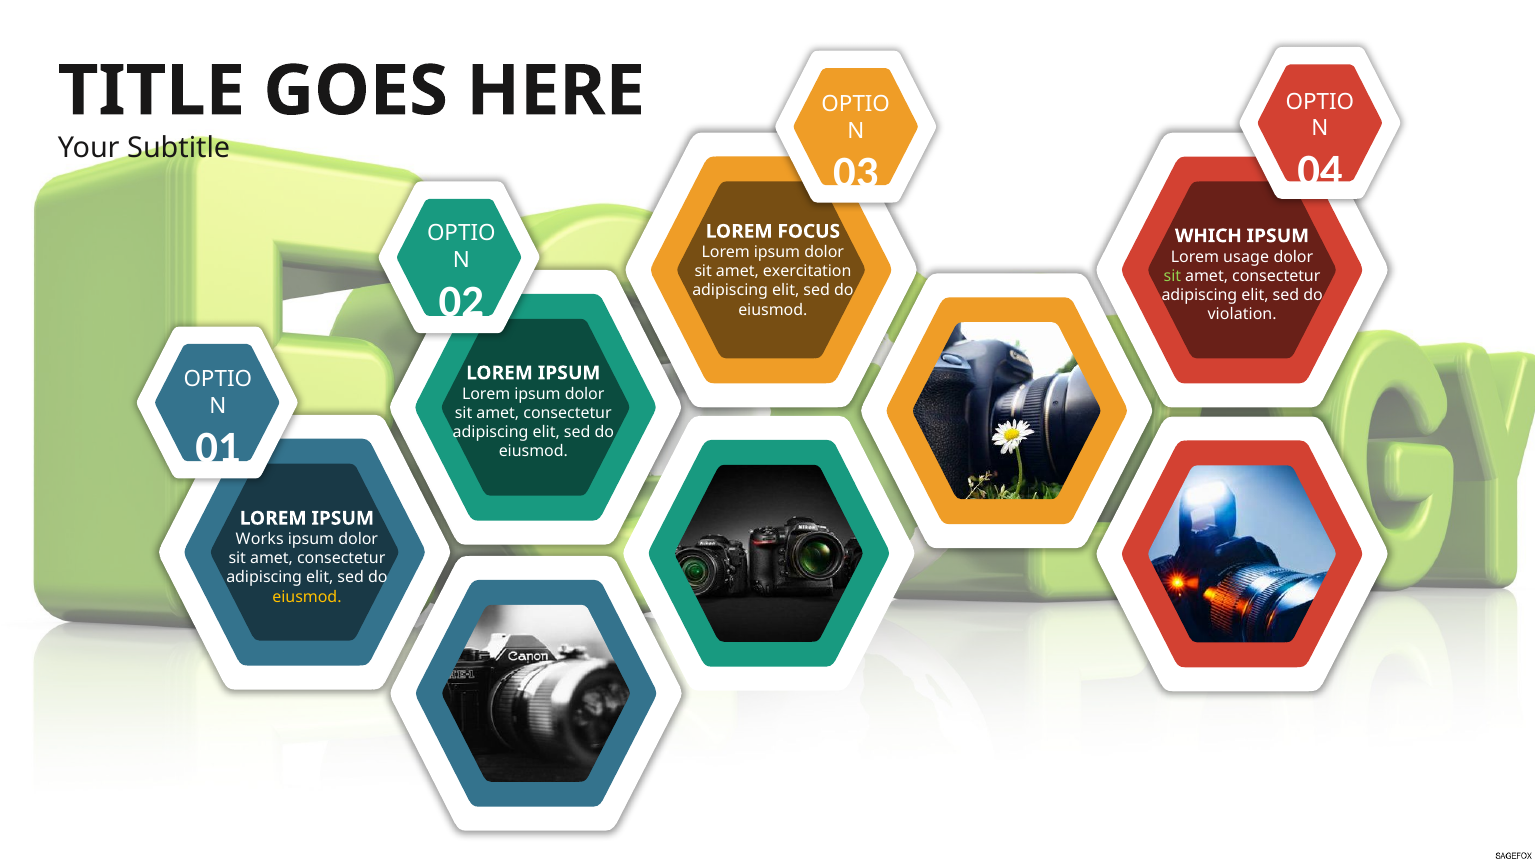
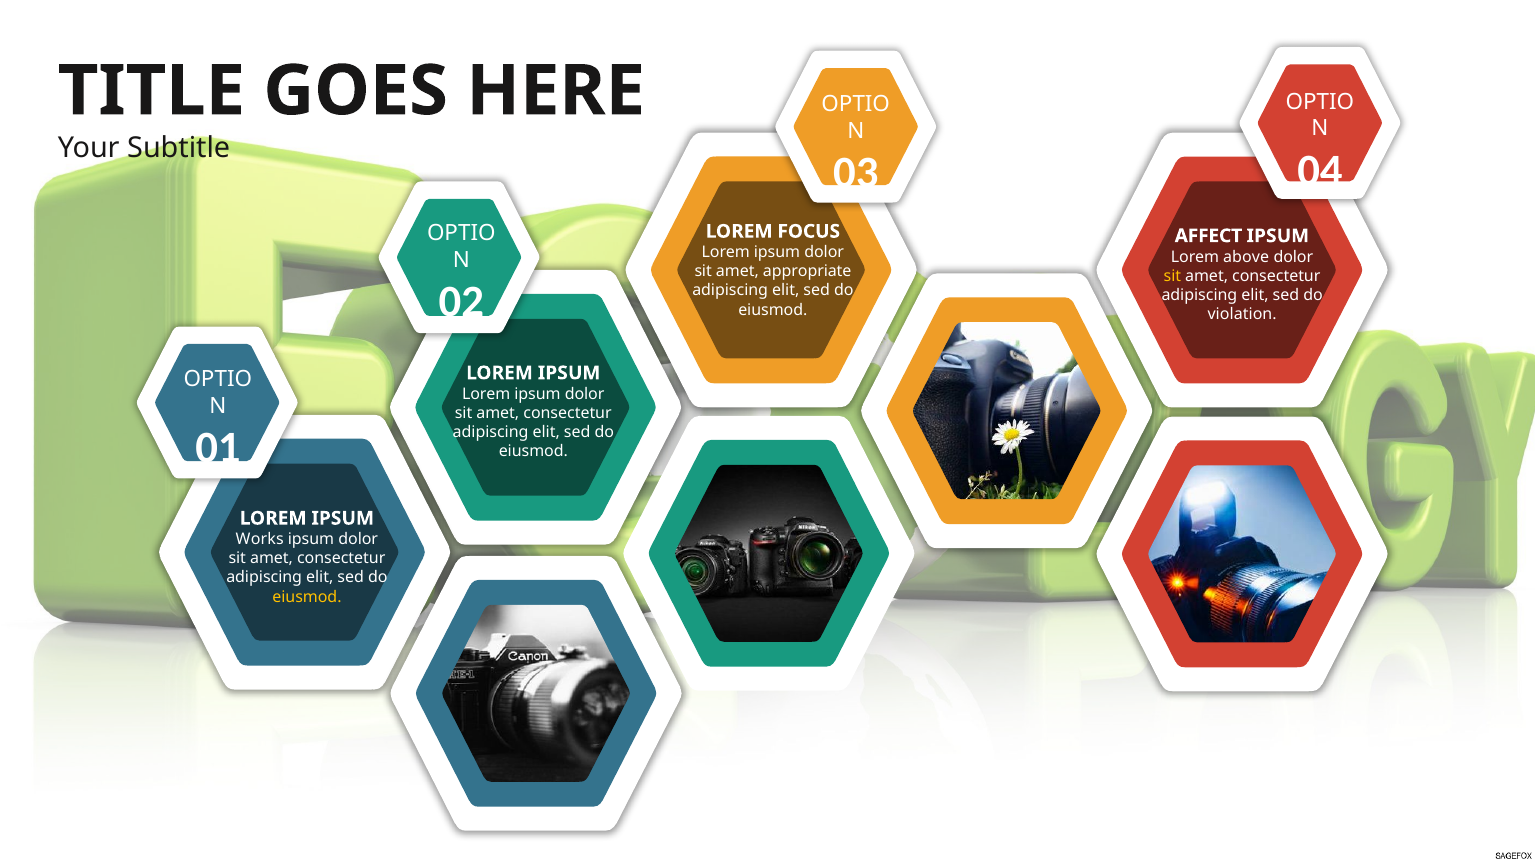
WHICH: WHICH -> AFFECT
usage: usage -> above
exercitation: exercitation -> appropriate
sit at (1172, 276) colour: light green -> yellow
